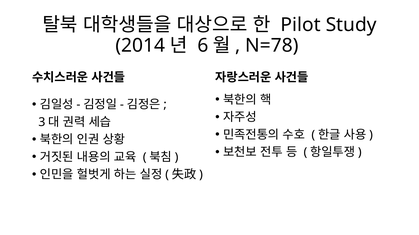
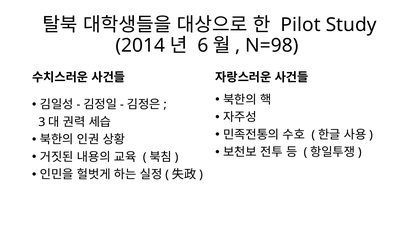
N=78: N=78 -> N=98
